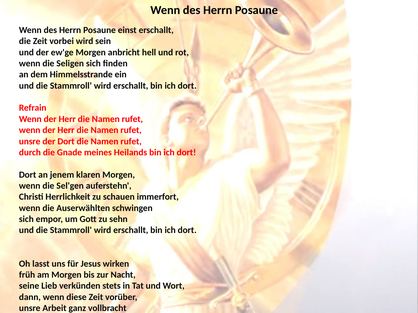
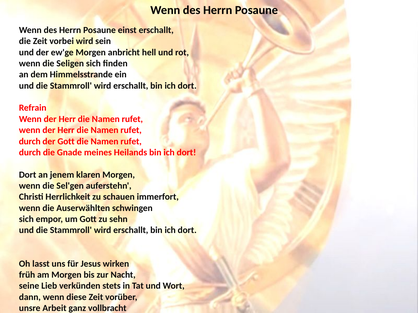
unsre at (30, 142): unsre -> durch
der Dort: Dort -> Gott
